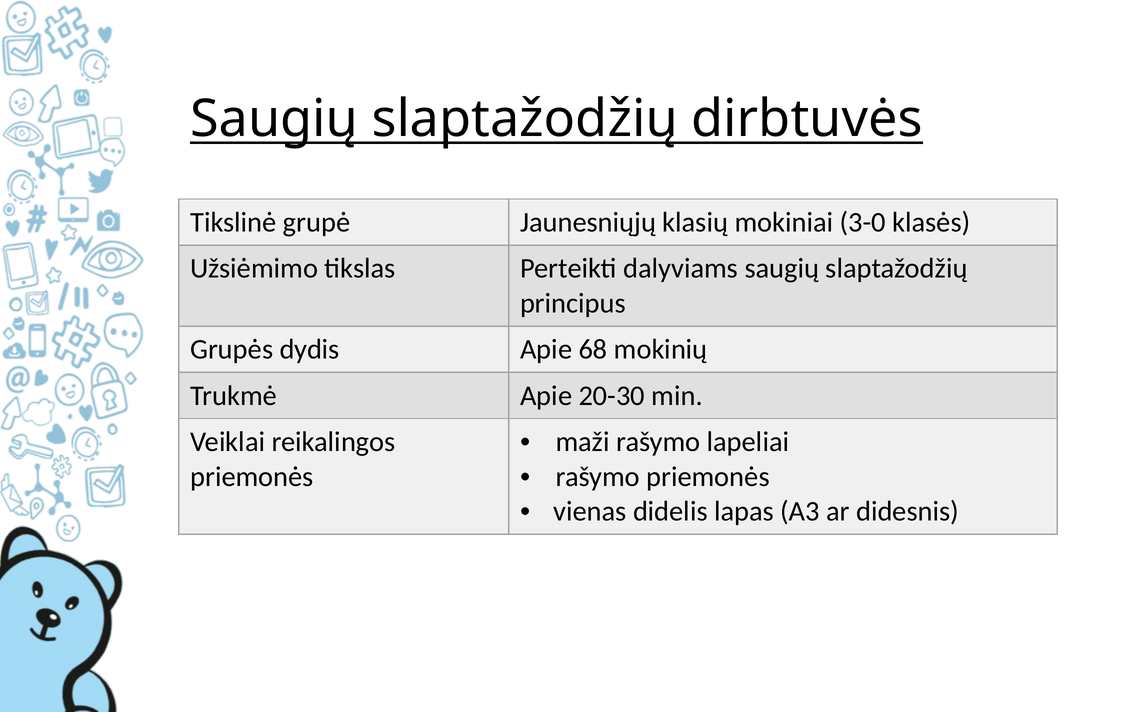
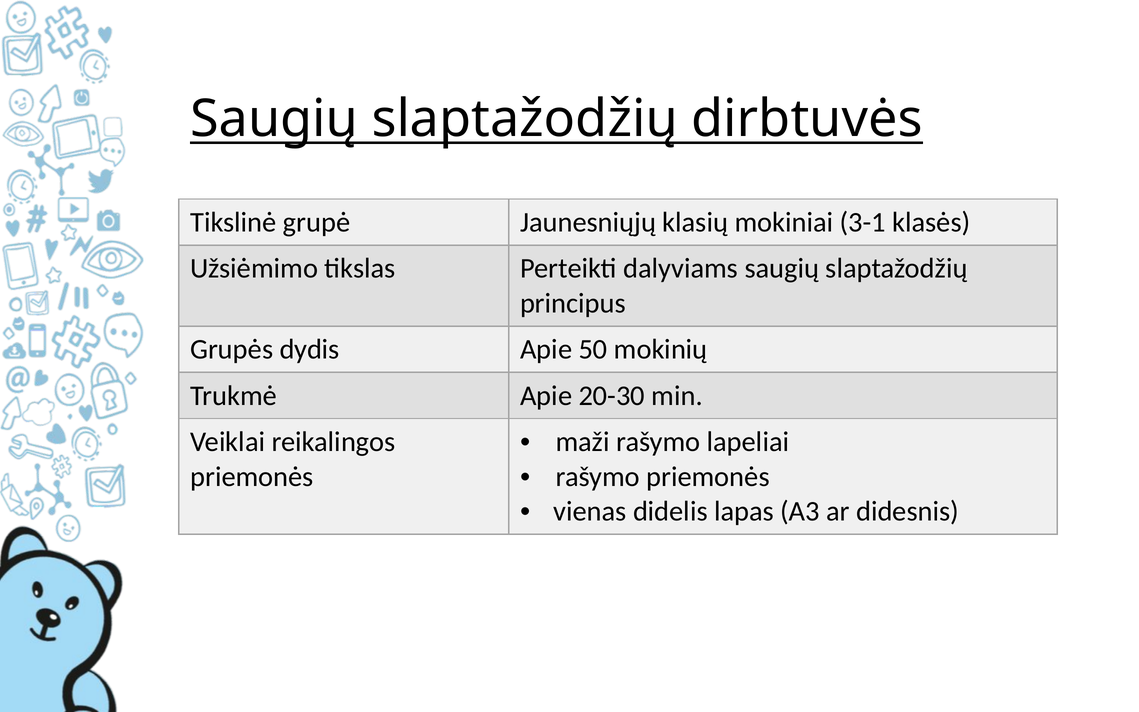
3-0: 3-0 -> 3-1
68: 68 -> 50
